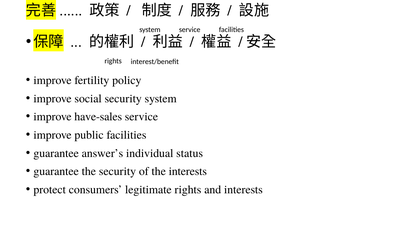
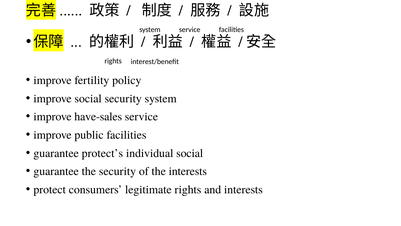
answer’s: answer’s -> protect’s
individual status: status -> social
